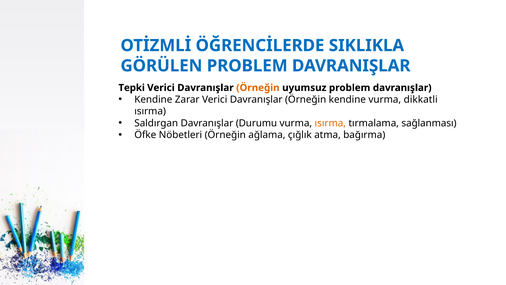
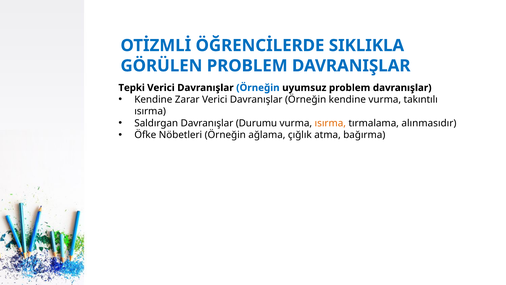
Örneğin at (258, 88) colour: orange -> blue
dikkatli: dikkatli -> takıntılı
sağlanması: sağlanması -> alınmasıdır
